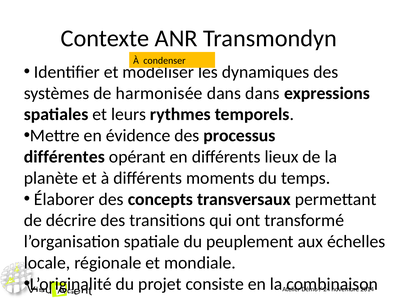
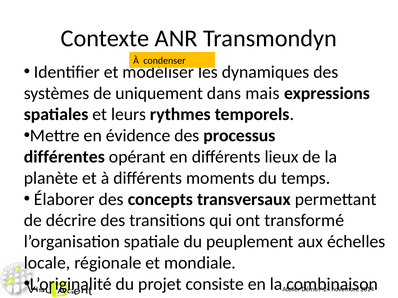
de harmonisée: harmonisée -> uniquement
dans dans: dans -> mais
